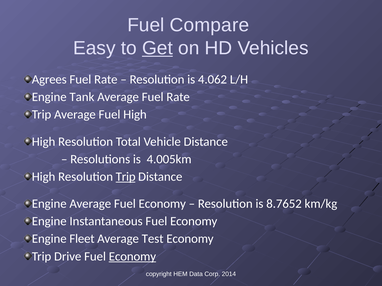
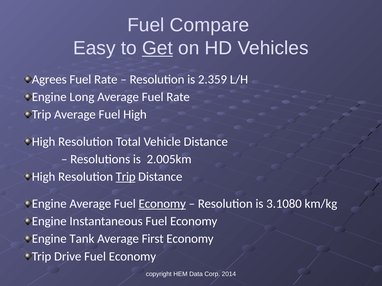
4.062: 4.062 -> 2.359
Tank: Tank -> Long
4.005km: 4.005km -> 2.005km
Economy at (162, 204) underline: none -> present
8.7652: 8.7652 -> 3.1080
Fleet: Fleet -> Tank
Test: Test -> First
Economy at (132, 257) underline: present -> none
